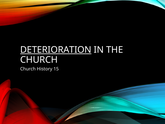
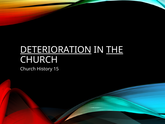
THE underline: none -> present
